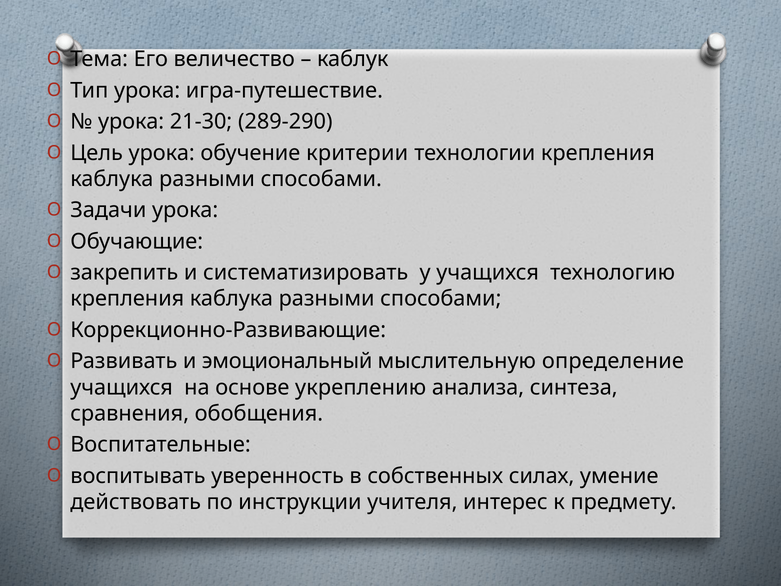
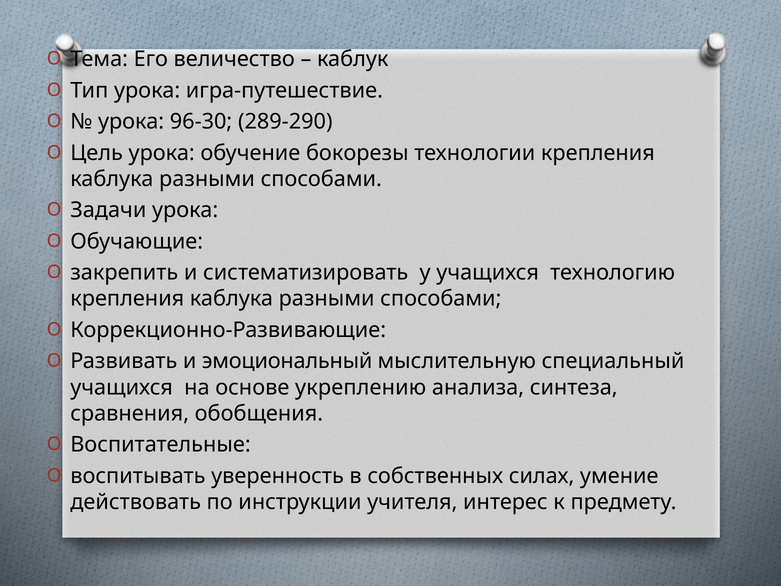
21-30: 21-30 -> 96-30
критерии: критерии -> бокорезы
определение: определение -> специальный
